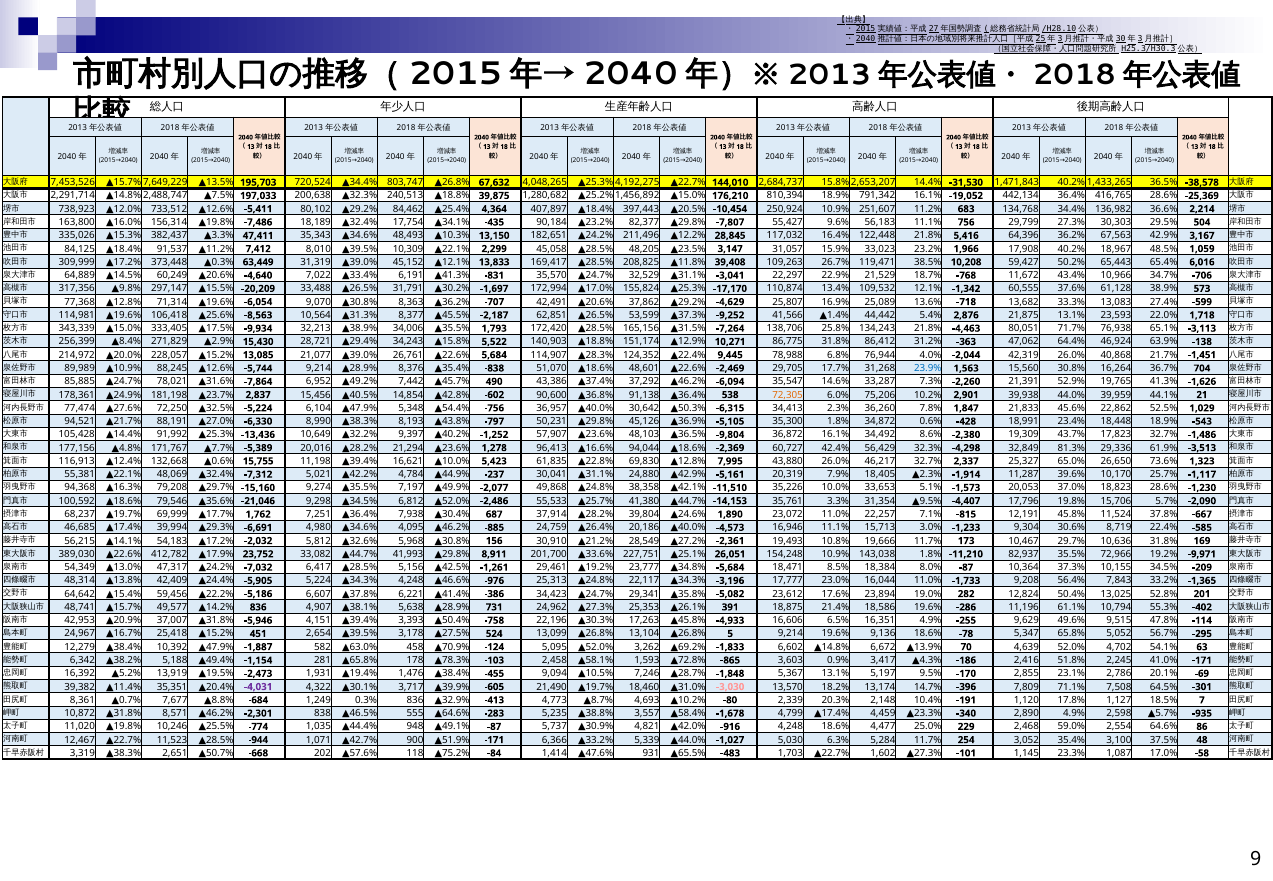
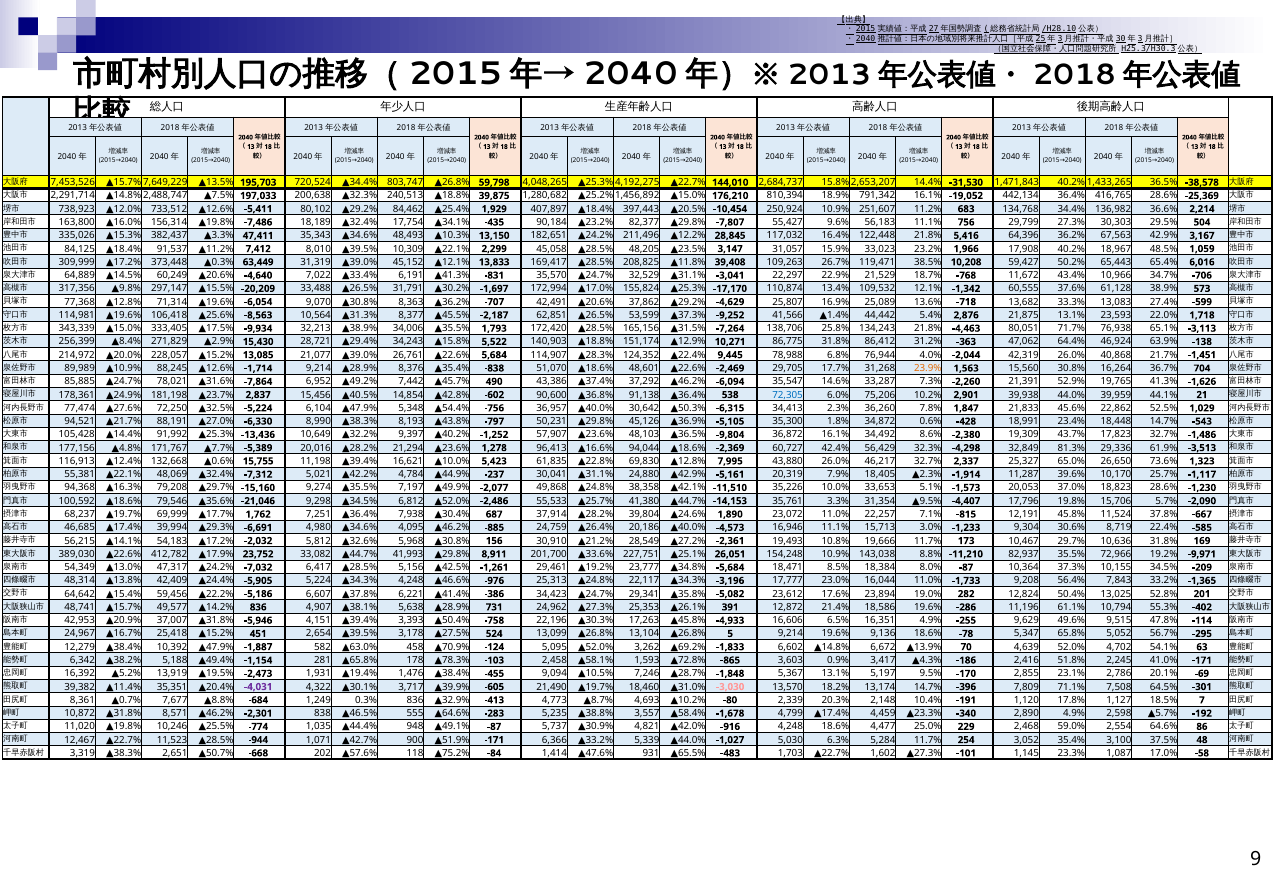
67,632: 67,632 -> 59,798
4,364: 4,364 -> 1,929
-5,744: -5,744 -> -1,714
23.9% colour: blue -> orange
72,305 colour: orange -> blue
18,448 18.9%: 18.9% -> 14.7%
143,038 1.8%: 1.8% -> 8.8%
18,875: 18,875 -> 12,872
-935: -935 -> -192
